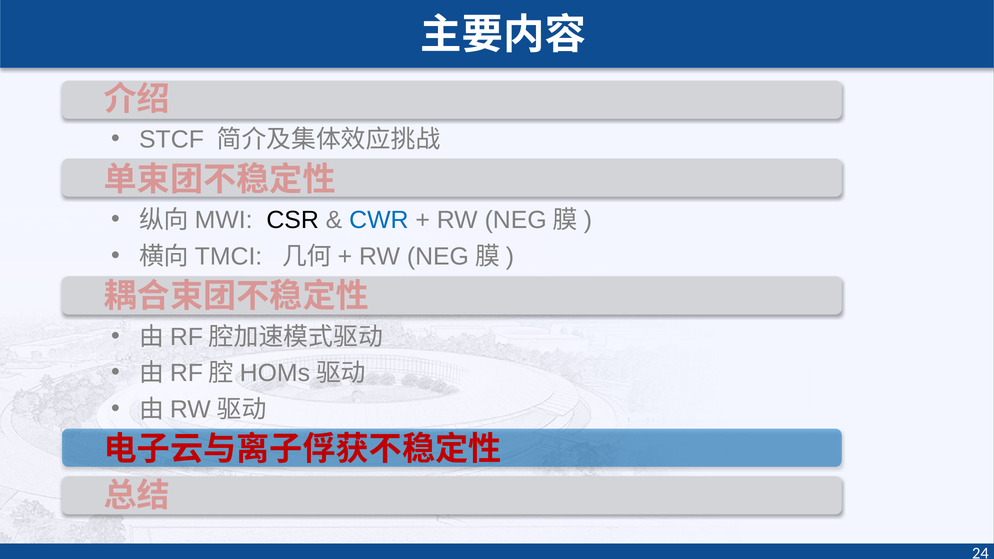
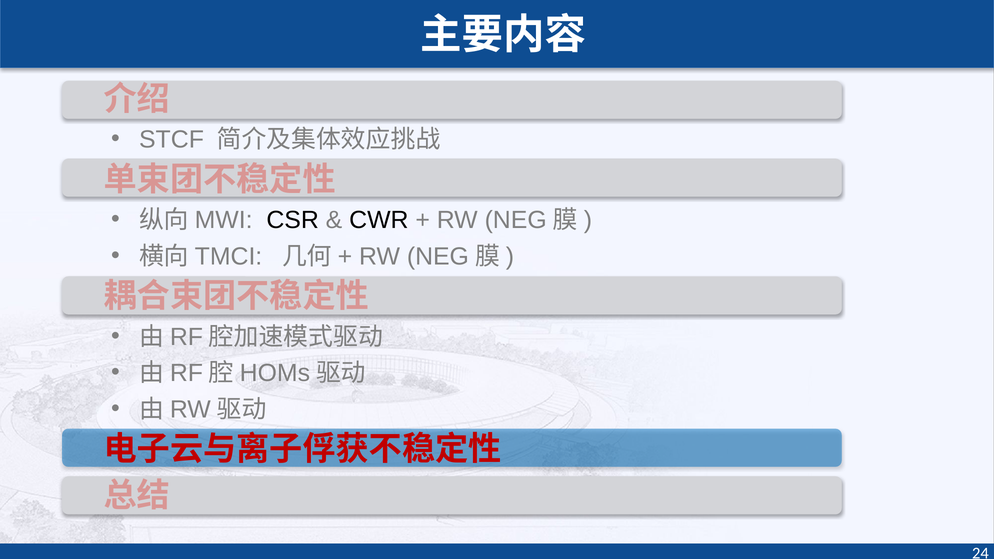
CWR colour: blue -> black
